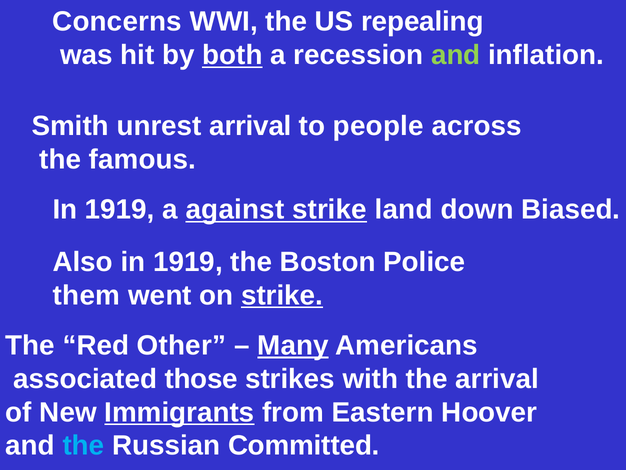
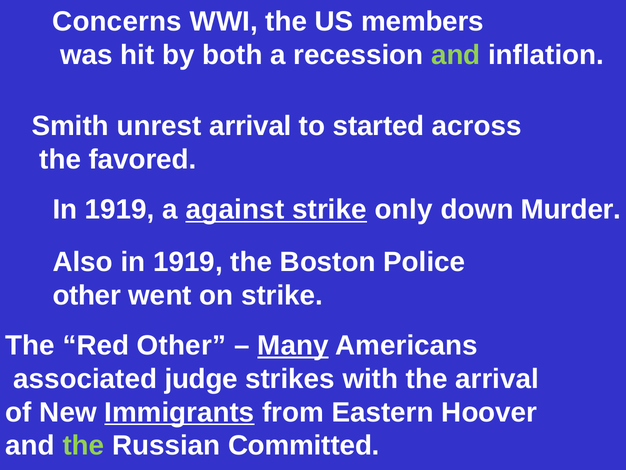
repealing: repealing -> members
both underline: present -> none
people: people -> started
famous: famous -> favored
land: land -> only
Biased: Biased -> Murder
them at (86, 295): them -> other
strike at (282, 295) underline: present -> none
those: those -> judge
the at (83, 445) colour: light blue -> light green
